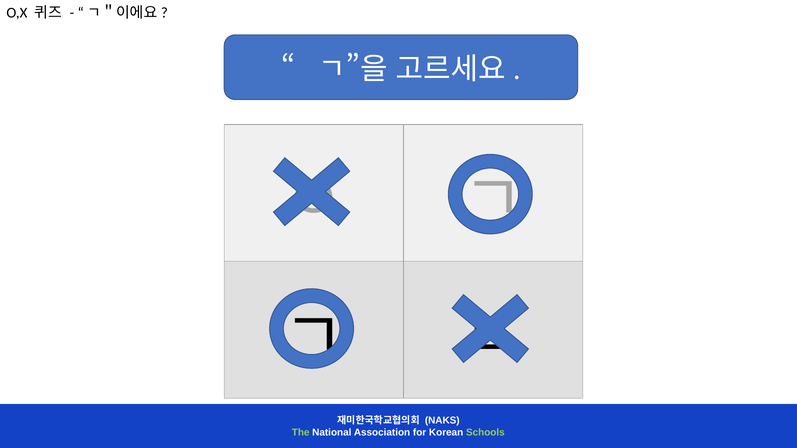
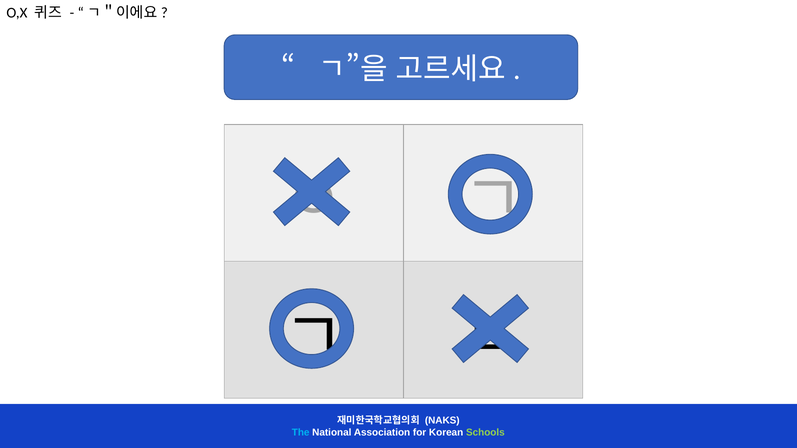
The colour: light green -> light blue
